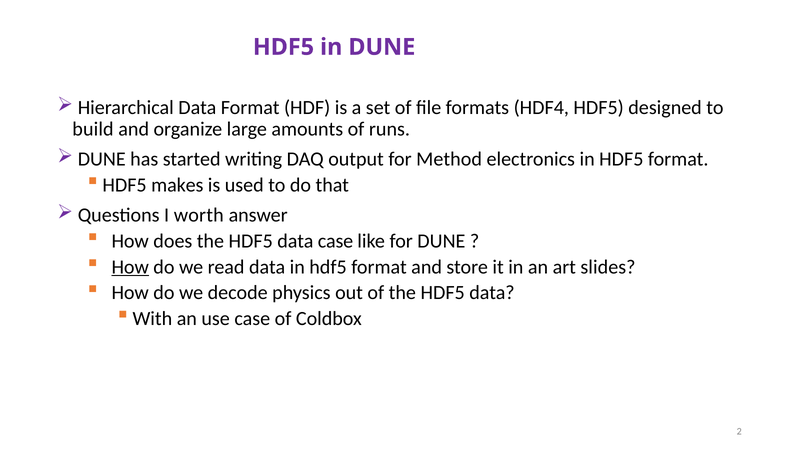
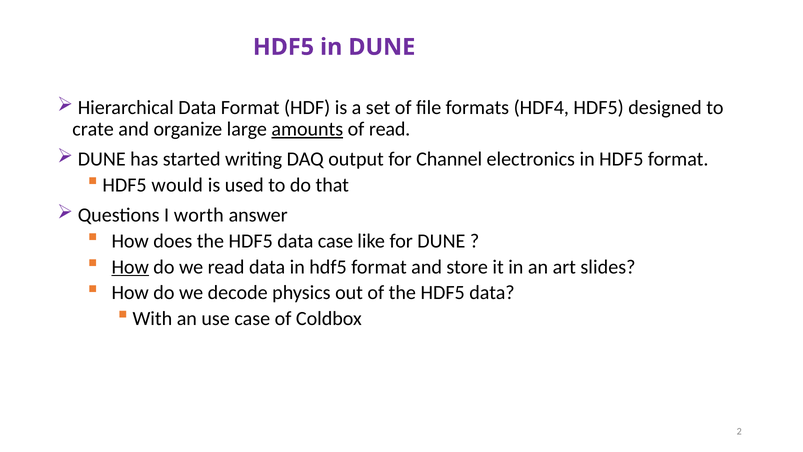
build: build -> crate
amounts underline: none -> present
of runs: runs -> read
Method: Method -> Channel
makes: makes -> would
